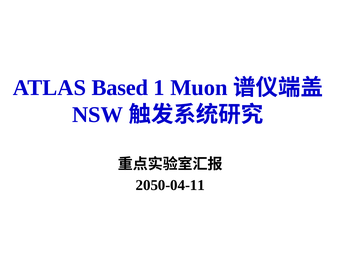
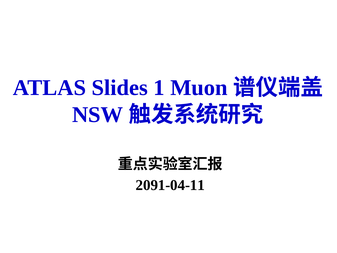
Based: Based -> Slides
2050-04-11: 2050-04-11 -> 2091-04-11
